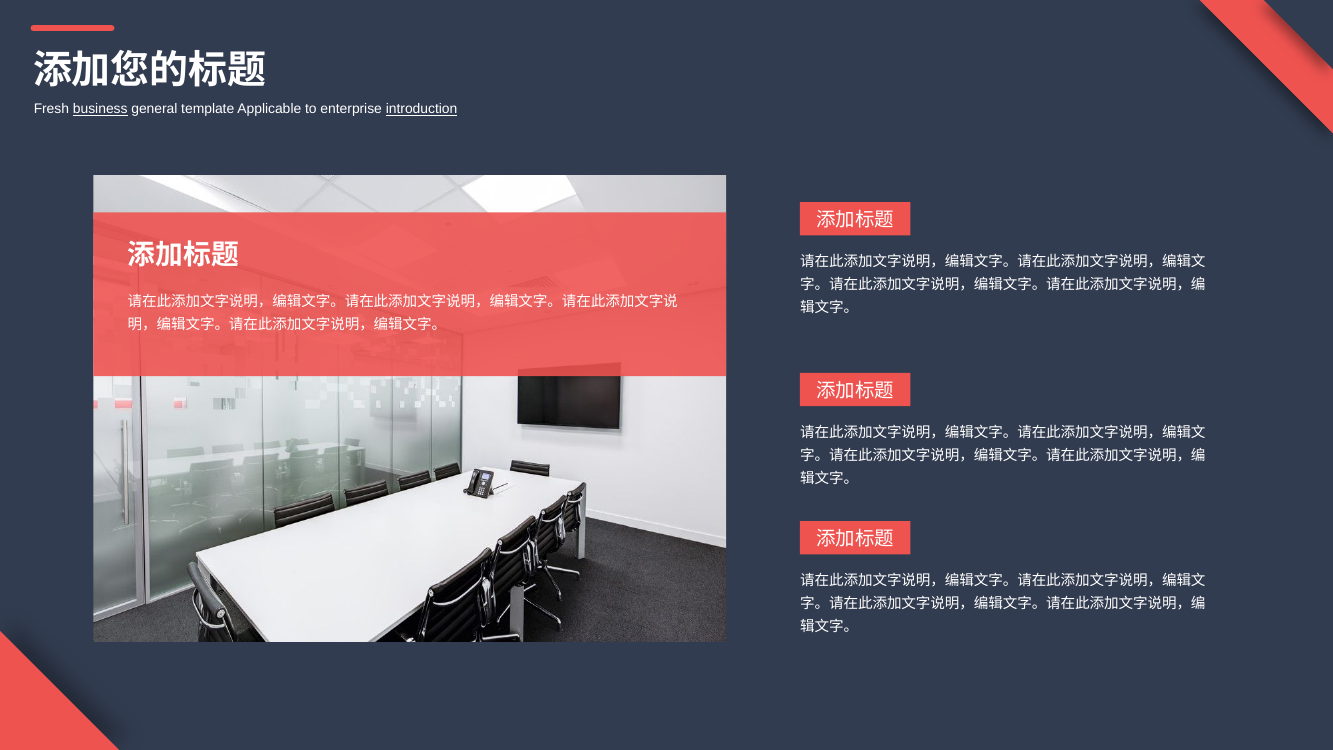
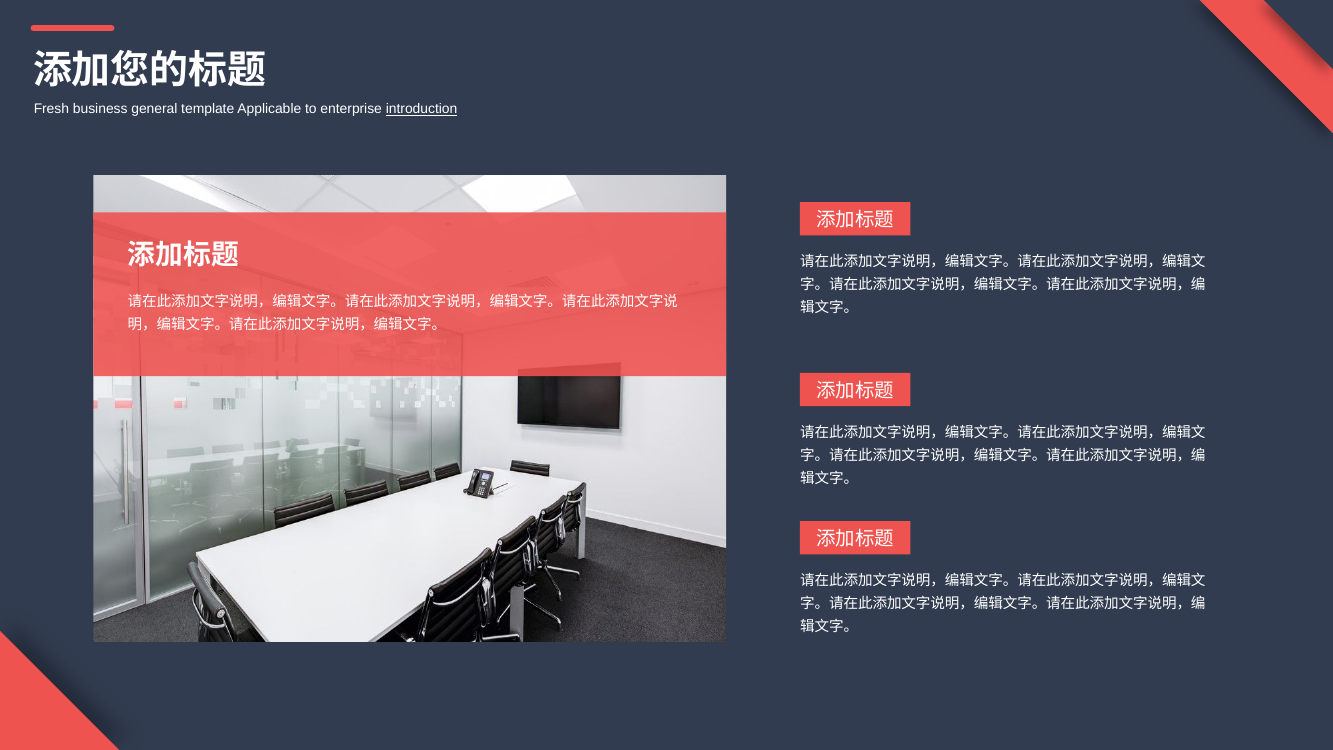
business underline: present -> none
